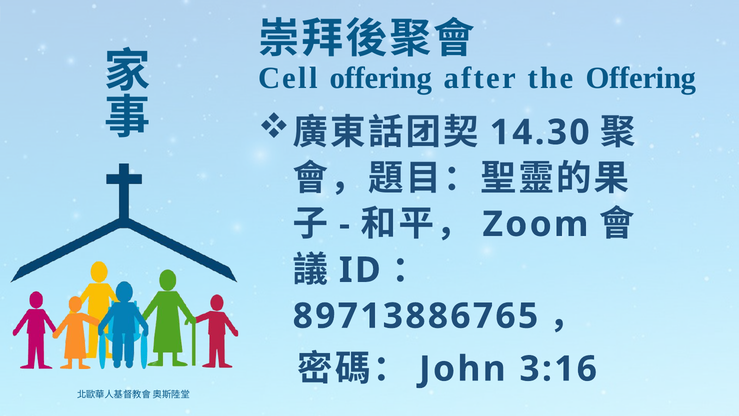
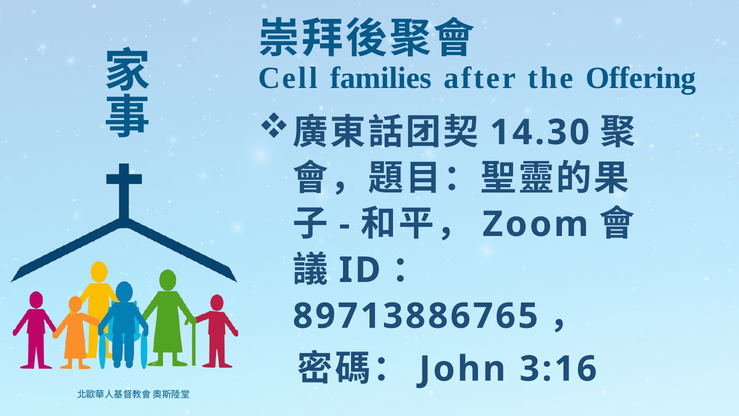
Cell offering: offering -> families
